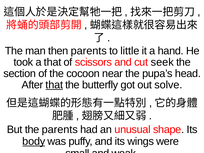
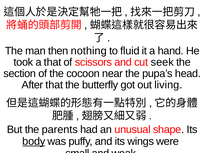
then parents: parents -> nothing
little: little -> fluid
that at (54, 85) underline: present -> none
solve: solve -> living
